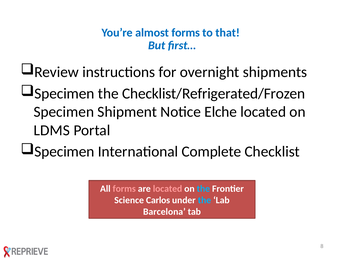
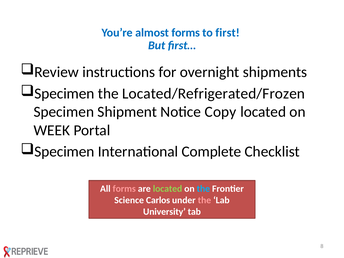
that: that -> first
Checklist/Refrigerated/Frozen: Checklist/Refrigerated/Frozen -> Located/Refrigerated/Frozen
Elche: Elche -> Copy
LDMS: LDMS -> WEEK
located at (168, 189) colour: pink -> light green
the at (204, 200) colour: light blue -> pink
Barcelona: Barcelona -> University
